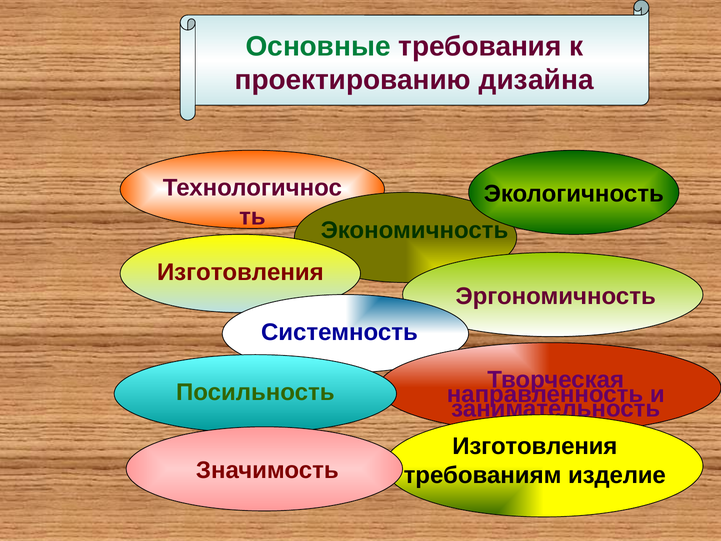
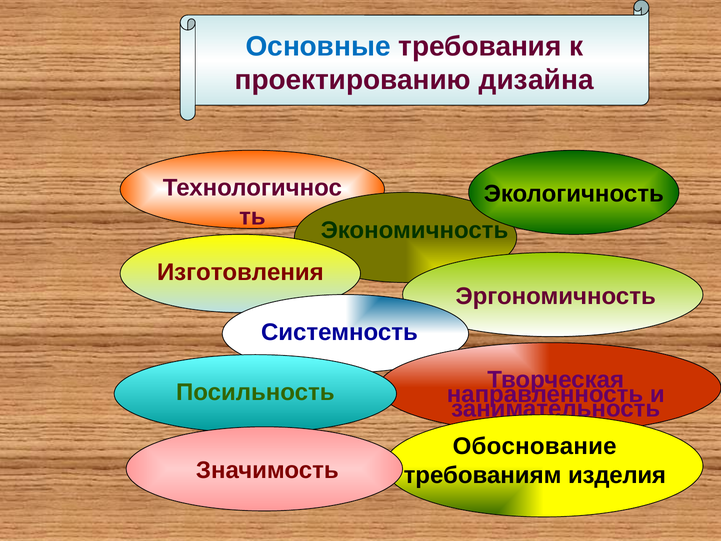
Основные colour: green -> blue
Изготовления at (535, 446): Изготовления -> Обоснование
изделие: изделие -> изделия
